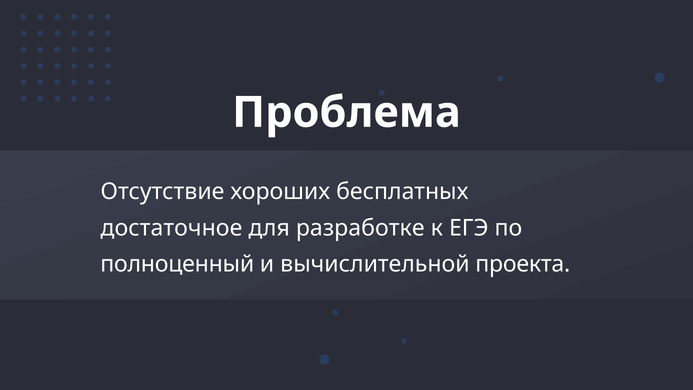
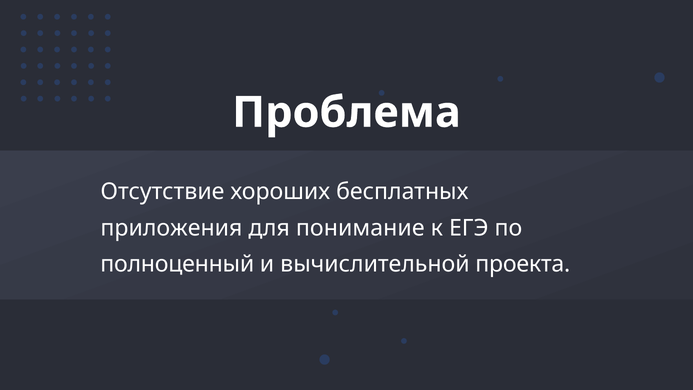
достаточное: достаточное -> приложения
разработке: разработке -> понимание
